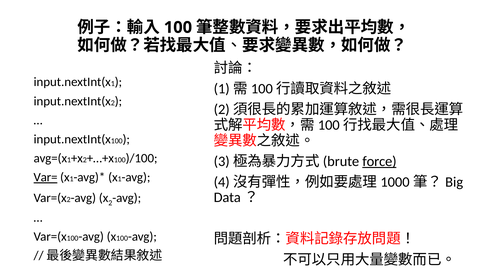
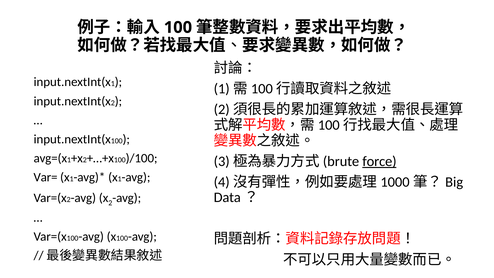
Var= underline: present -> none
